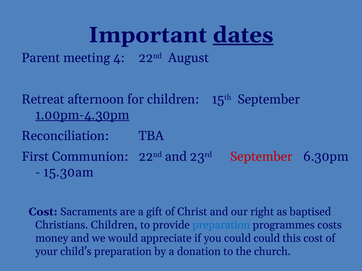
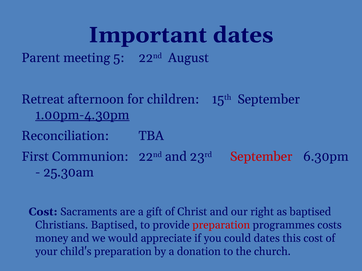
dates at (243, 35) underline: present -> none
4: 4 -> 5
15.30am: 15.30am -> 25.30am
Christians Children: Children -> Baptised
preparation at (221, 225) colour: blue -> red
could could: could -> dates
